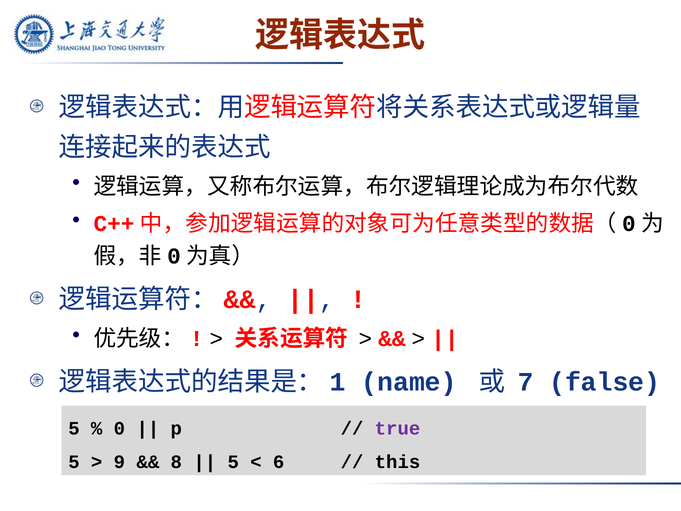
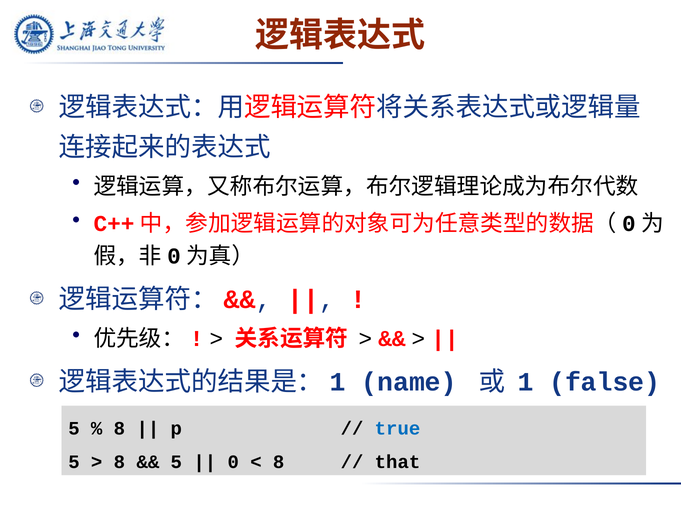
7: 7 -> 1
0 at (119, 428): 0 -> 8
true colour: purple -> blue
9 at (119, 462): 9 -> 8
8 at (176, 462): 8 -> 5
5 at (233, 462): 5 -> 0
6 at (279, 462): 6 -> 8
this: this -> that
